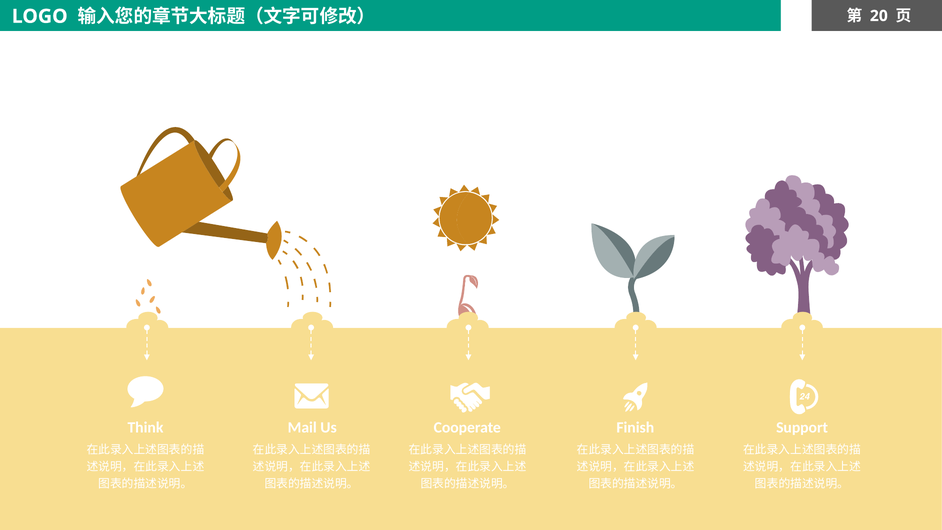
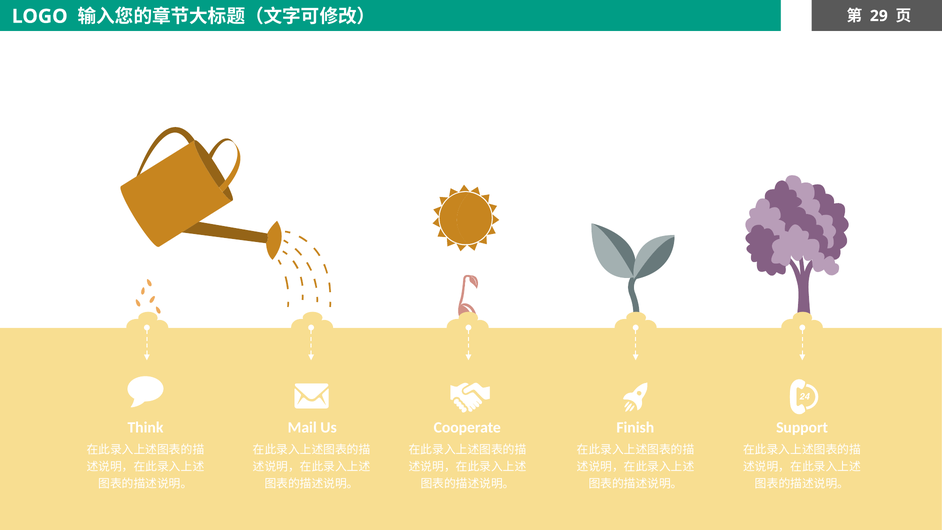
20: 20 -> 29
